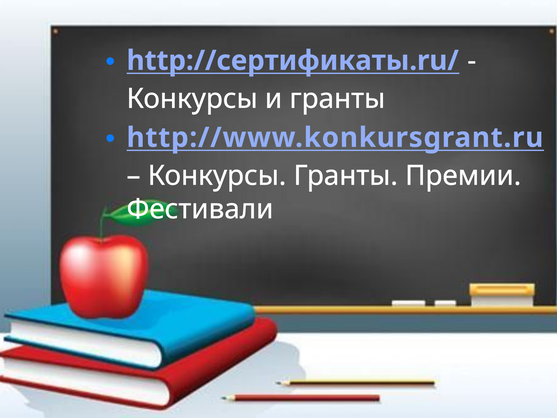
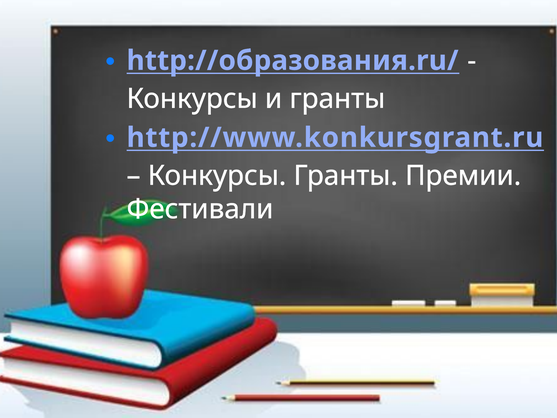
http://сертификаты.ru/: http://сертификаты.ru/ -> http://образования.ru/
